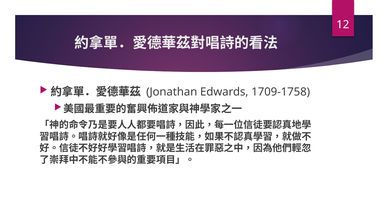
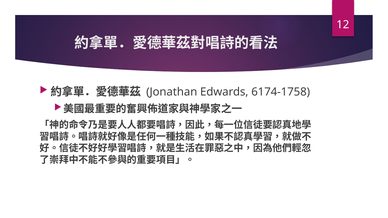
1709-1758: 1709-1758 -> 6174-1758
